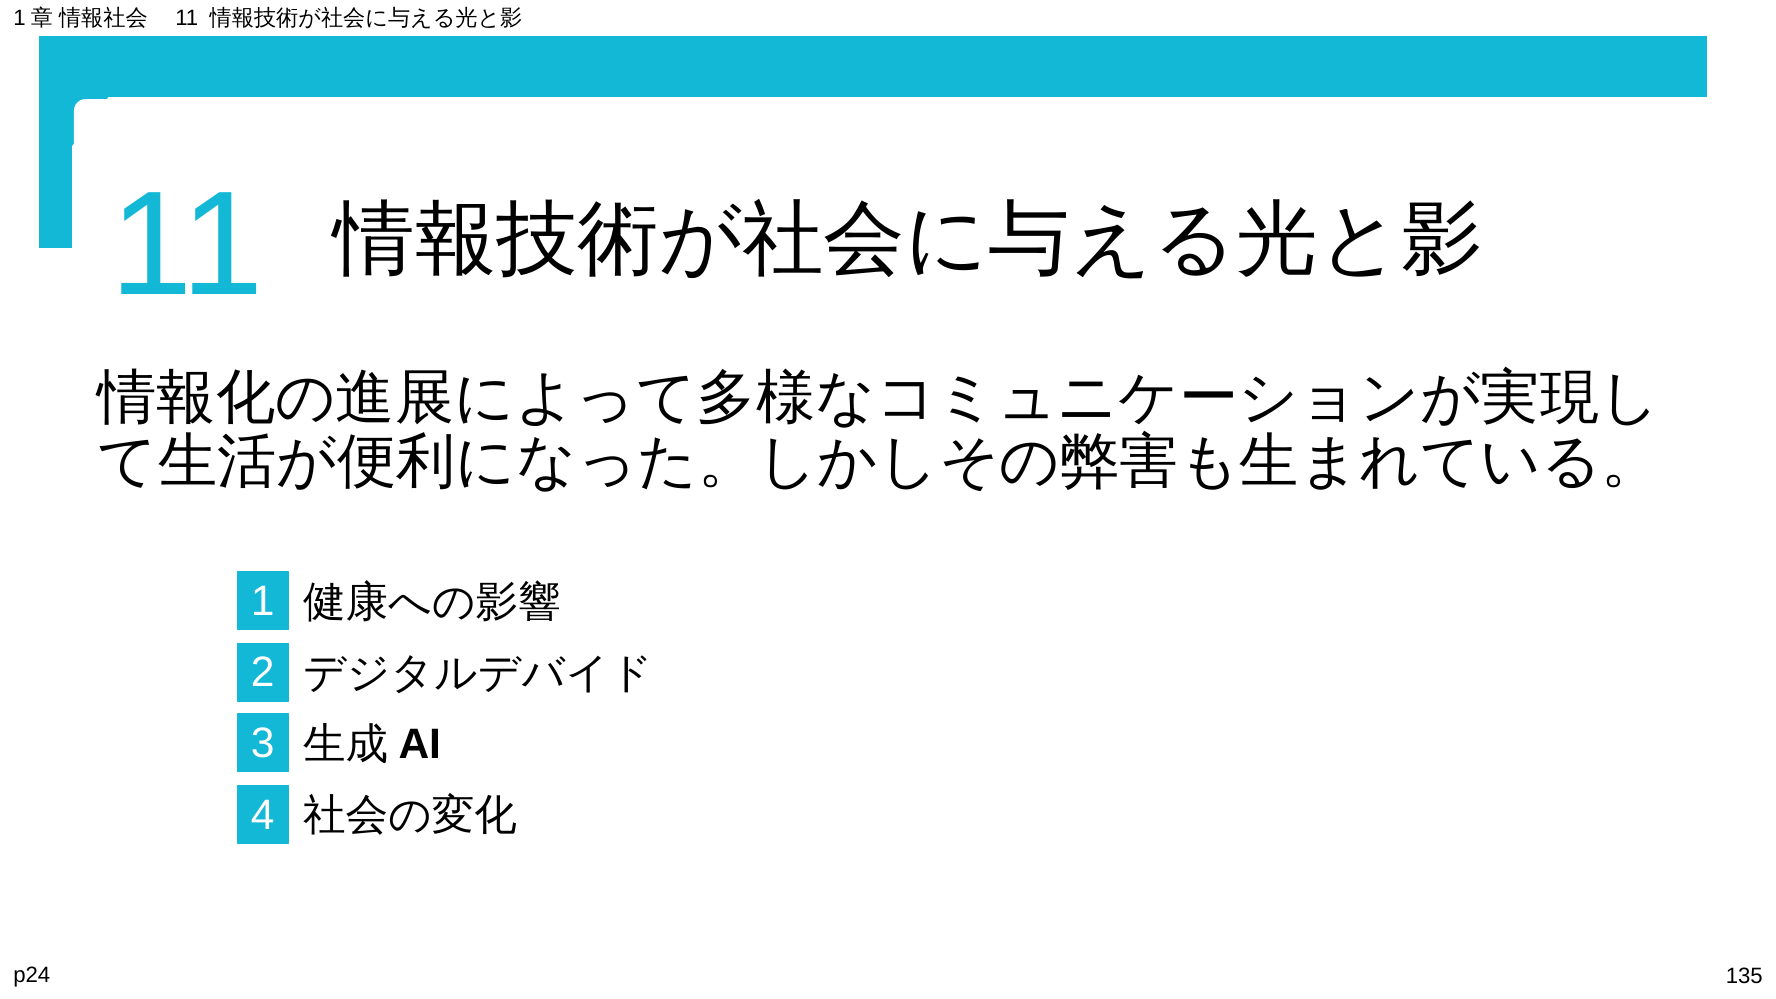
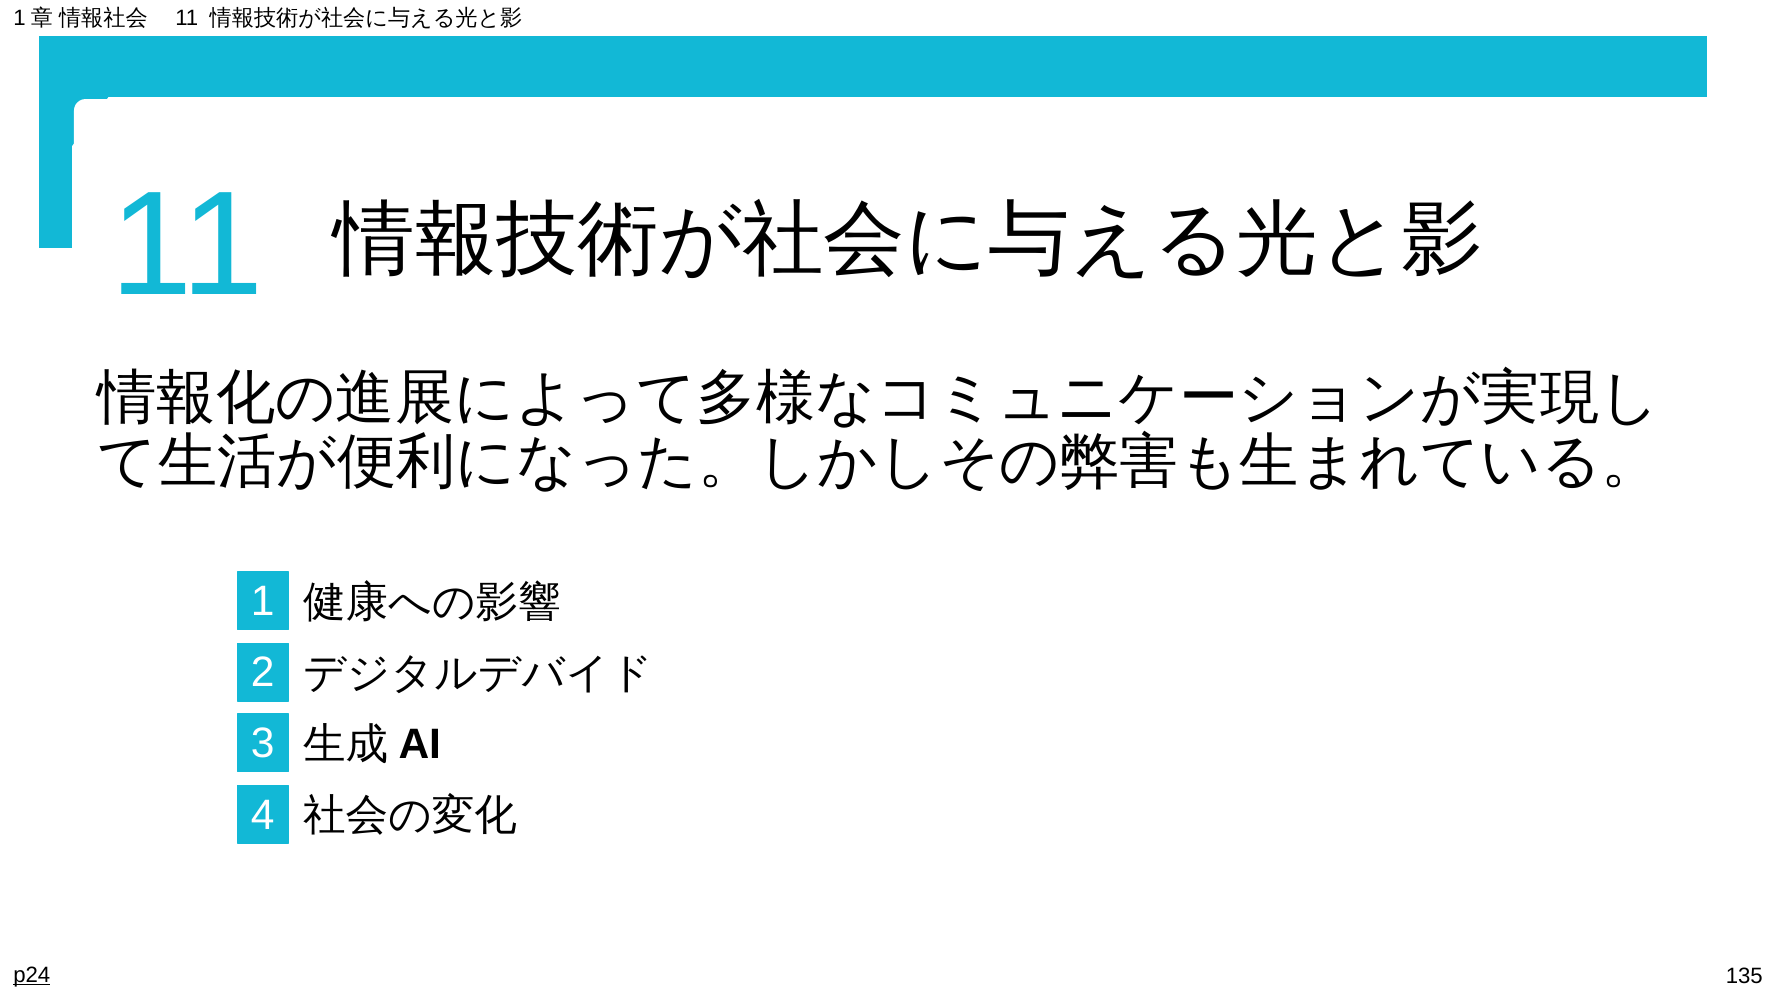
p24 underline: none -> present
